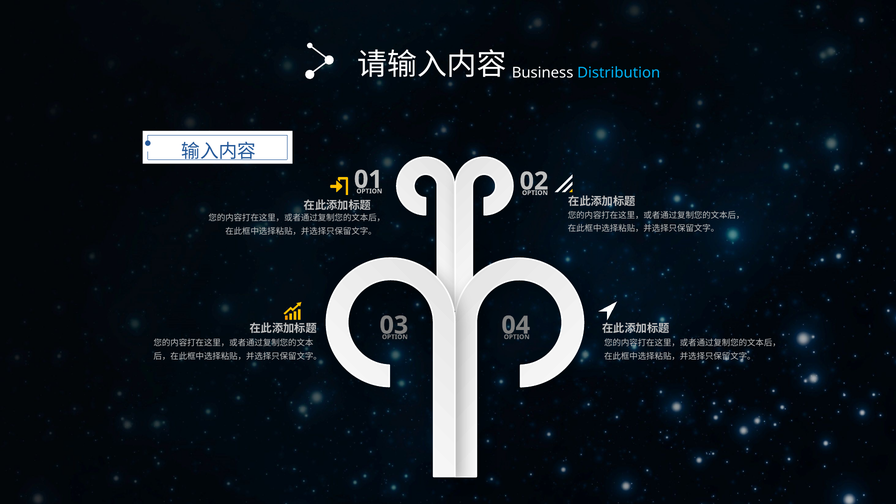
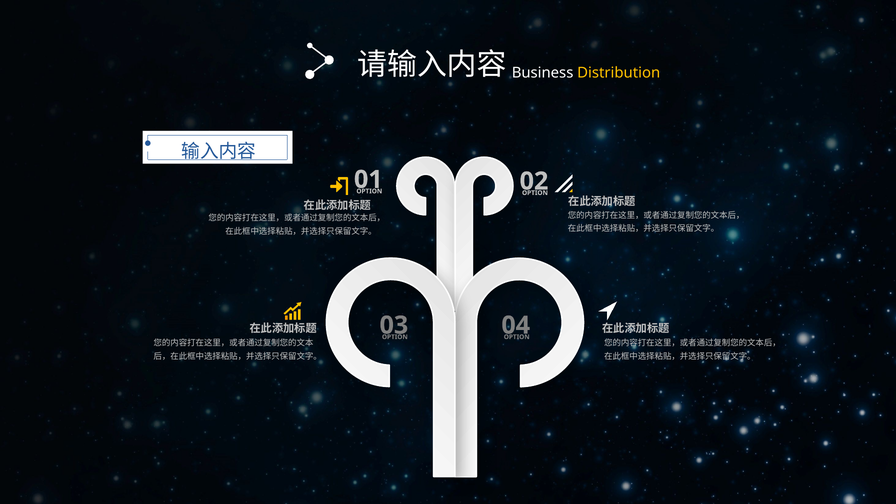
Distribution colour: light blue -> yellow
